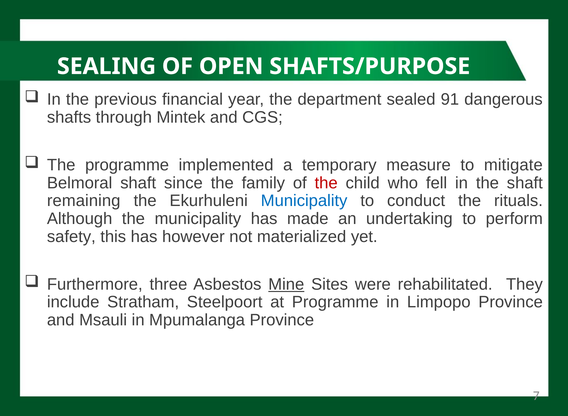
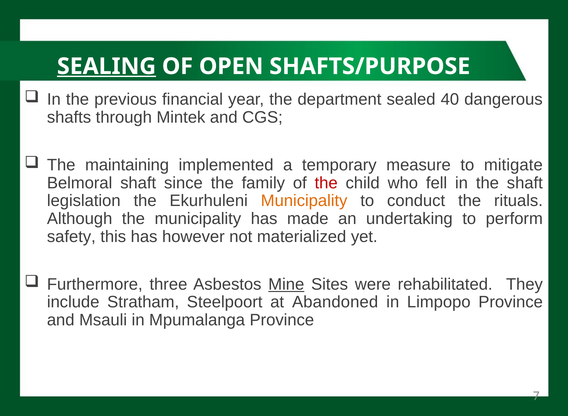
SEALING underline: none -> present
91: 91 -> 40
The programme: programme -> maintaining
remaining: remaining -> legislation
Municipality at (304, 201) colour: blue -> orange
at Programme: Programme -> Abandoned
